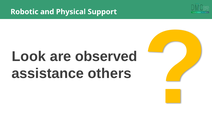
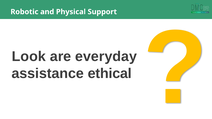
observed: observed -> everyday
others: others -> ethical
